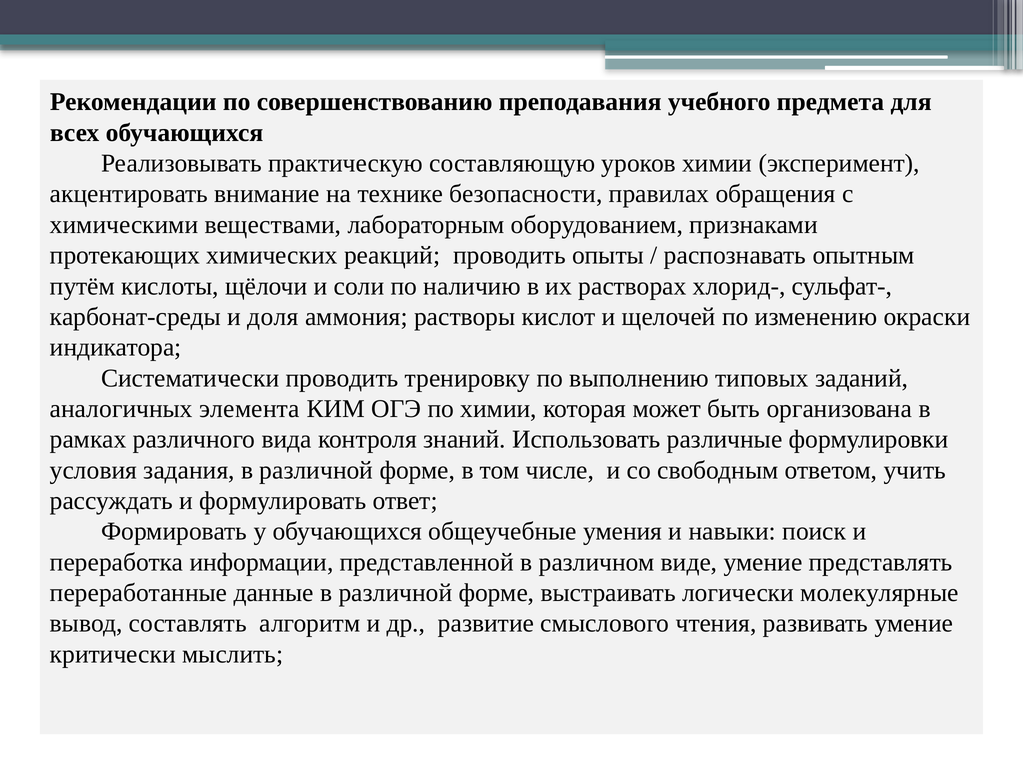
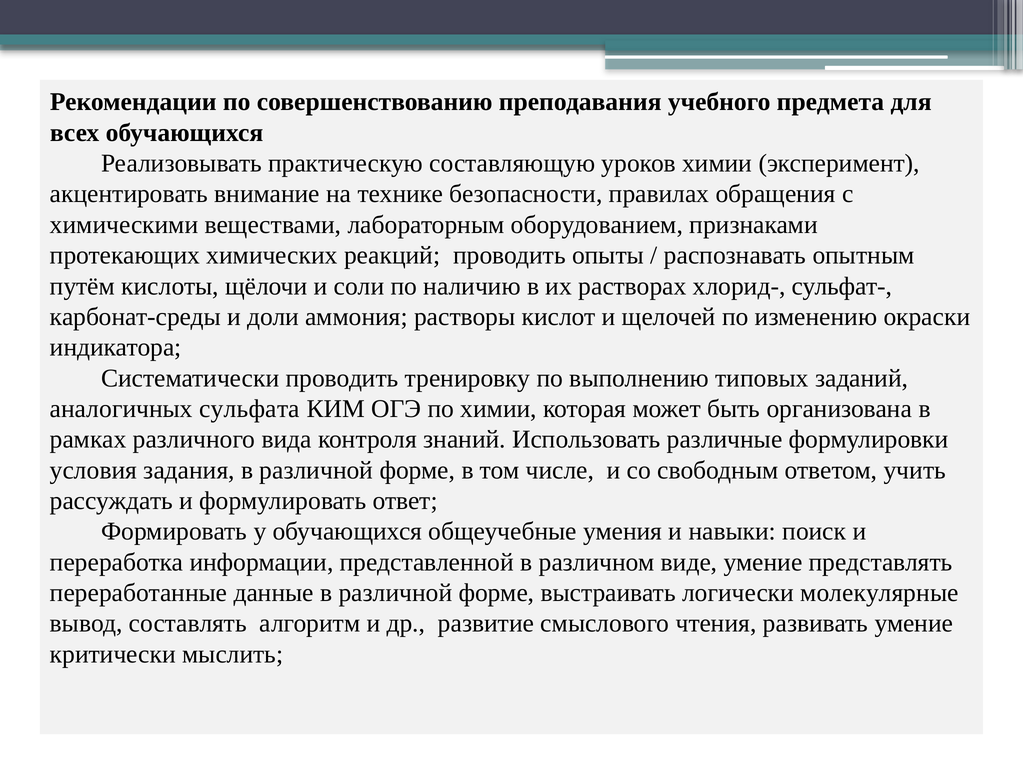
доля: доля -> доли
элемента: элемента -> сульфата
